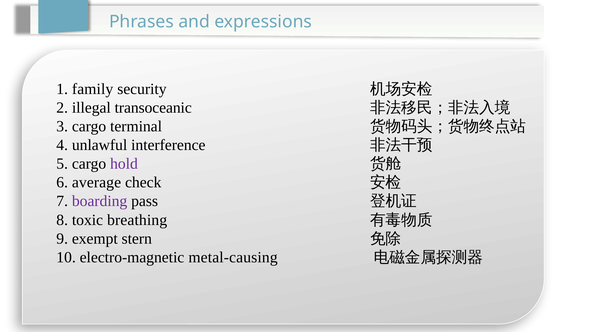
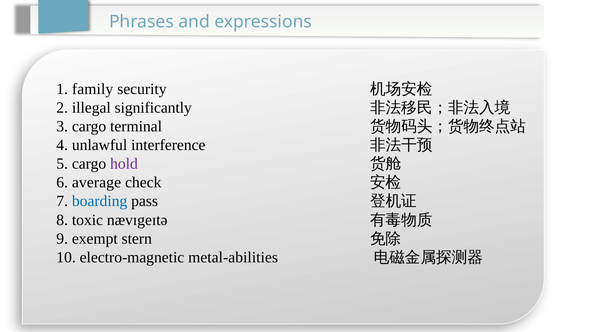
transoceanic: transoceanic -> significantly
boarding colour: purple -> blue
breathing: breathing -> nævɪgeɪtə
metal-causing: metal-causing -> metal-abilities
